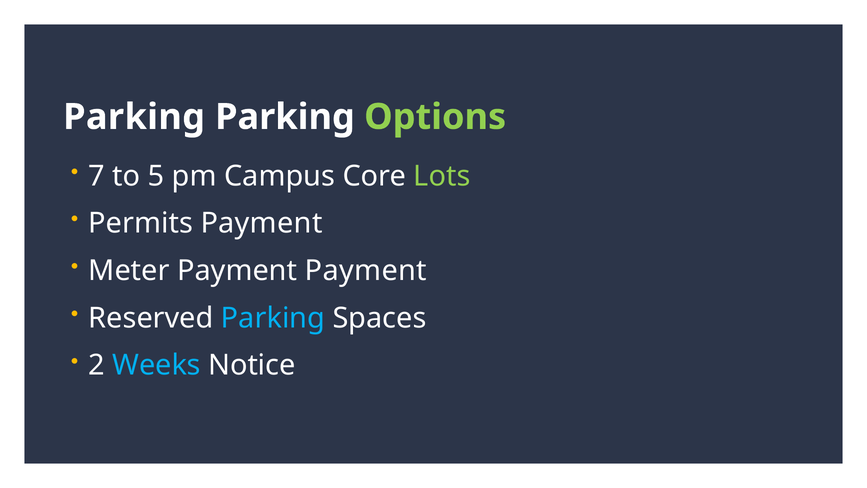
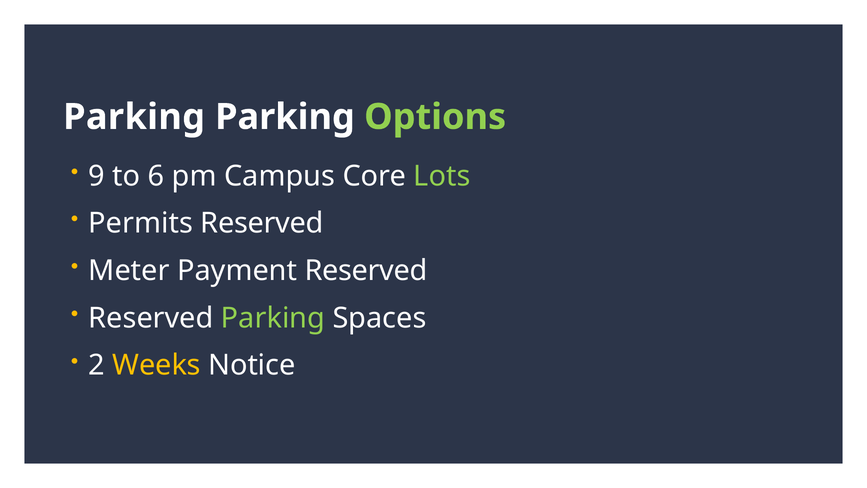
7: 7 -> 9
5: 5 -> 6
Permits Payment: Payment -> Reserved
Payment Payment: Payment -> Reserved
Parking at (273, 318) colour: light blue -> light green
Weeks colour: light blue -> yellow
